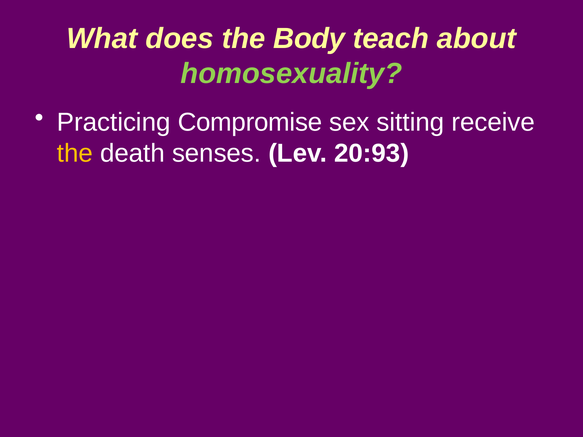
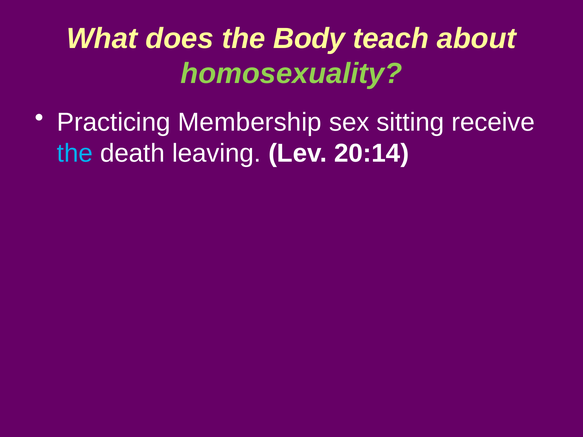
Compromise: Compromise -> Membership
the at (75, 153) colour: yellow -> light blue
senses: senses -> leaving
20:93: 20:93 -> 20:14
